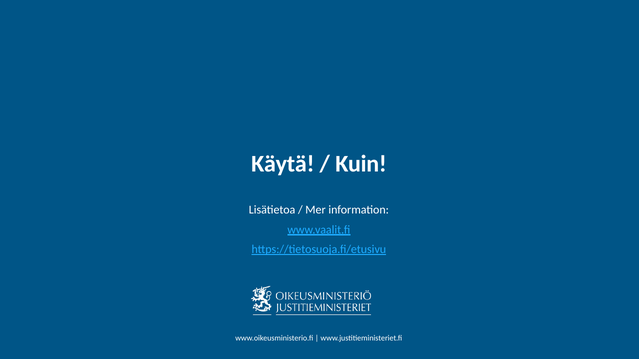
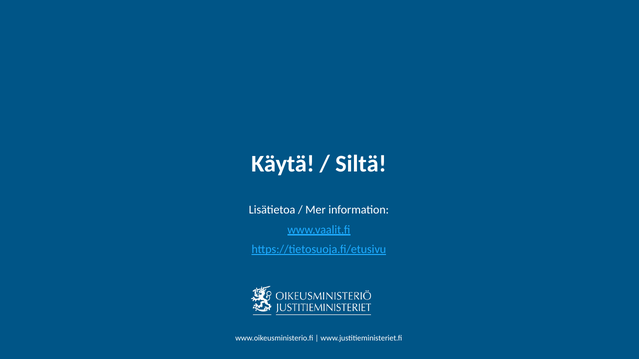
Kuin: Kuin -> Siltä
